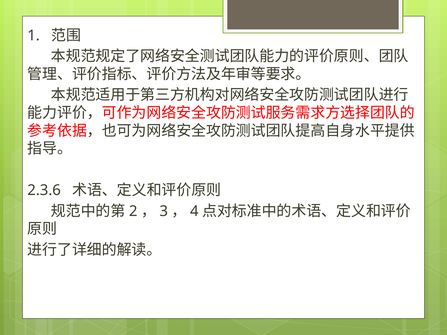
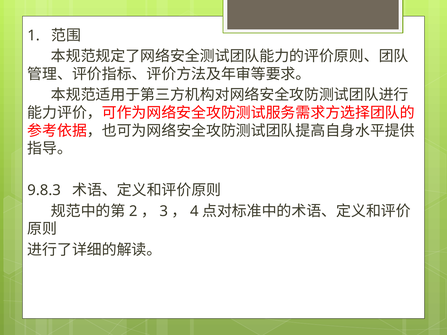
2.3.6: 2.3.6 -> 9.8.3
